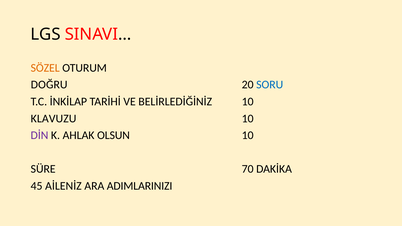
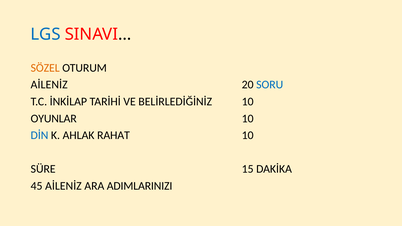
LGS colour: black -> blue
DOĞRU at (49, 85): DOĞRU -> AİLENİZ
KLAVUZU: KLAVUZU -> OYUNLAR
DİN colour: purple -> blue
OLSUN: OLSUN -> RAHAT
70: 70 -> 15
